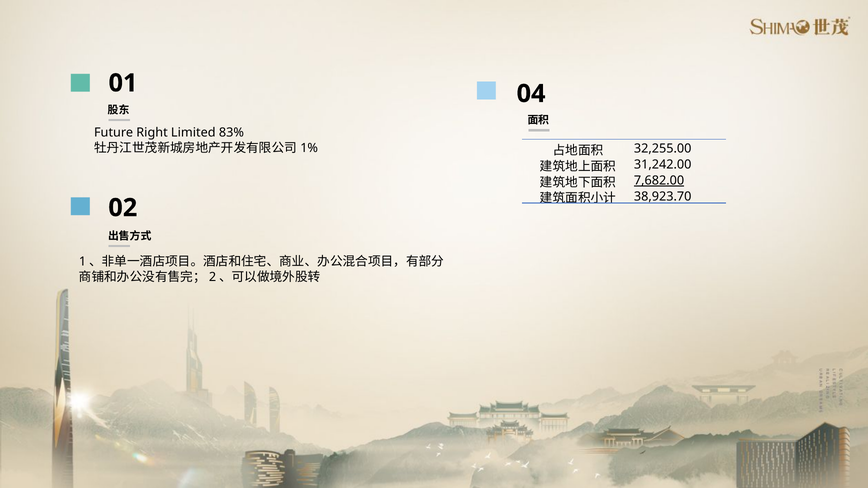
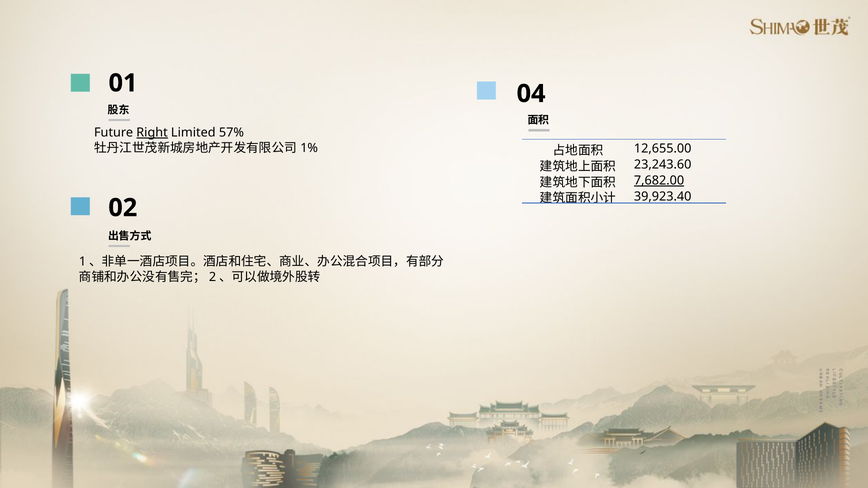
Right underline: none -> present
83%: 83% -> 57%
32,255.00: 32,255.00 -> 12,655.00
31,242.00: 31,242.00 -> 23,243.60
38,923.70: 38,923.70 -> 39,923.40
